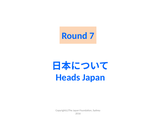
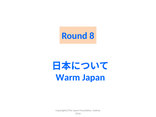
7: 7 -> 8
Heads: Heads -> Warm
